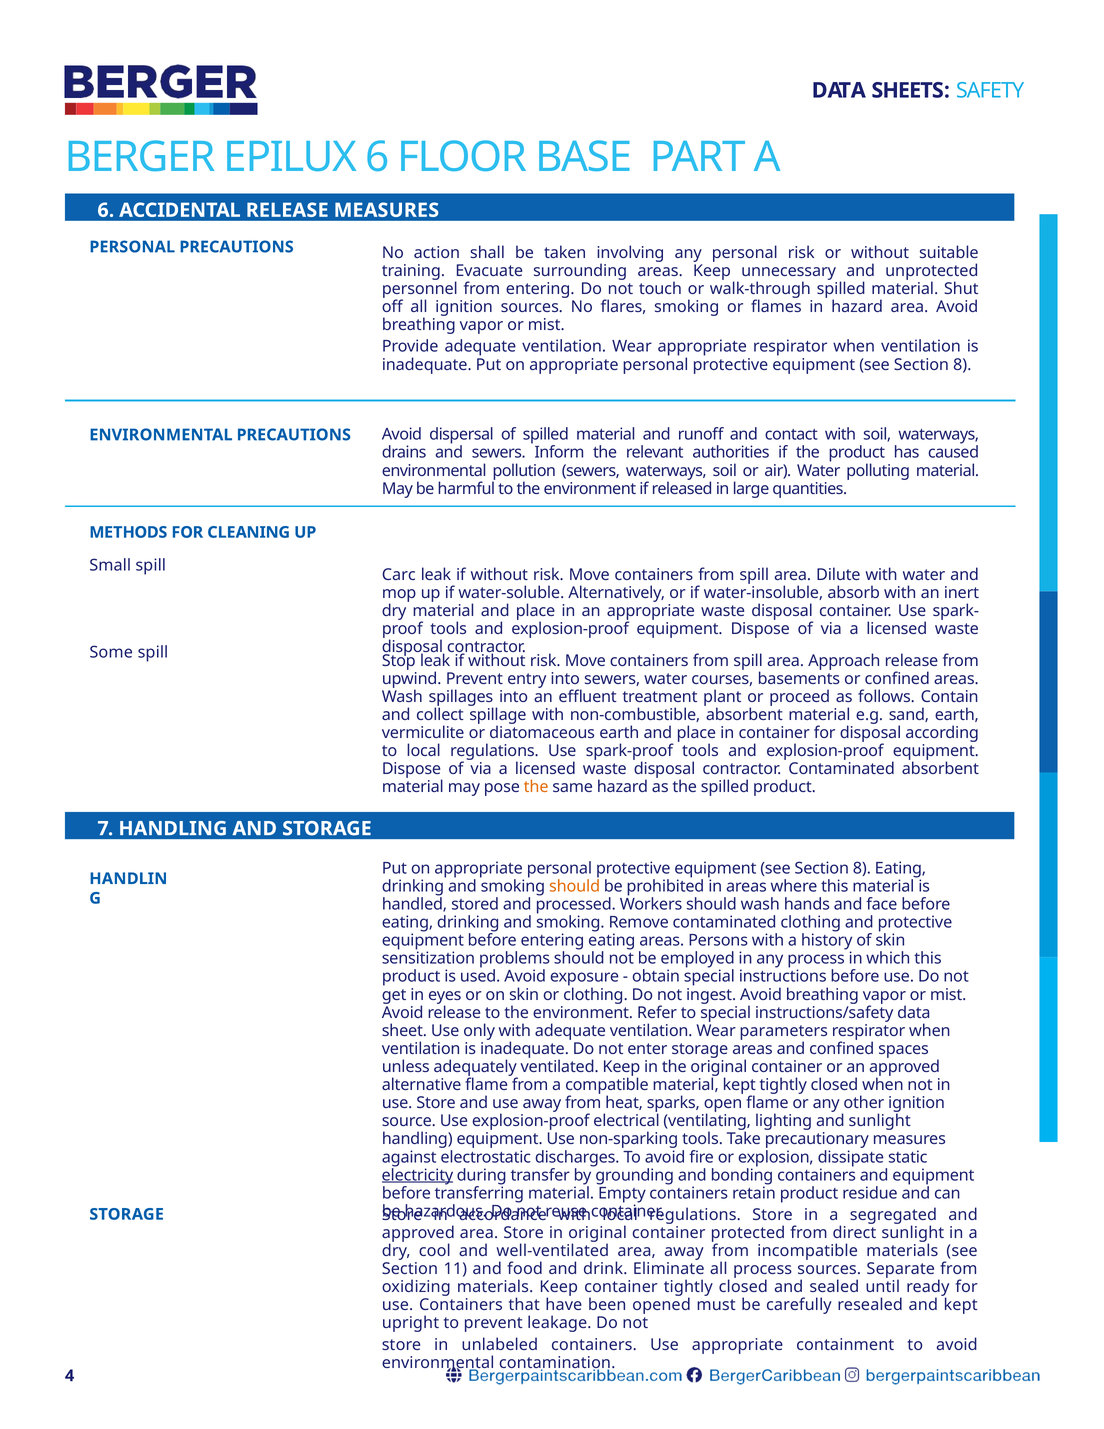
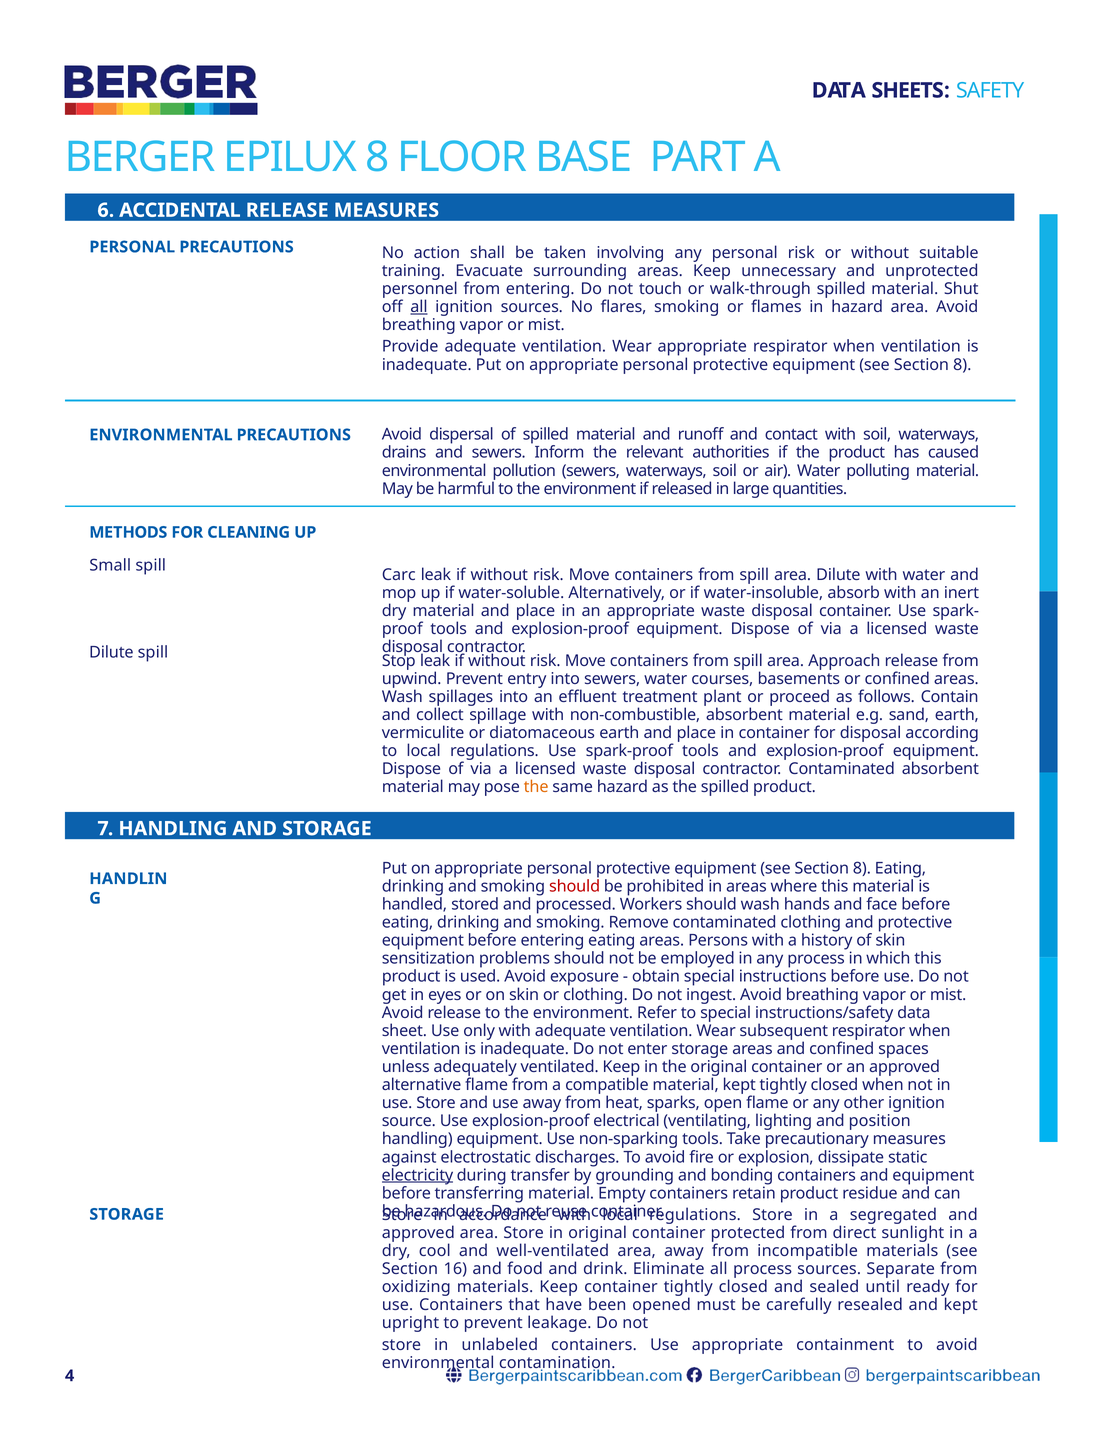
EPILUX 6: 6 -> 8
all at (419, 307) underline: none -> present
Some at (111, 652): Some -> Dilute
should at (575, 886) colour: orange -> red
parameters: parameters -> subsequent
and sunlight: sunlight -> position
11: 11 -> 16
